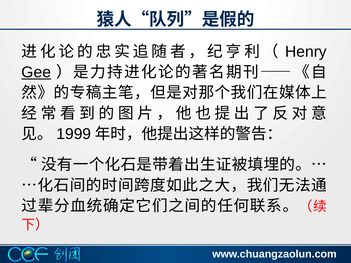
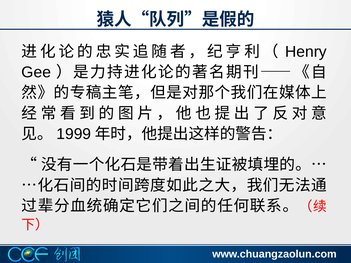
Gee underline: present -> none
